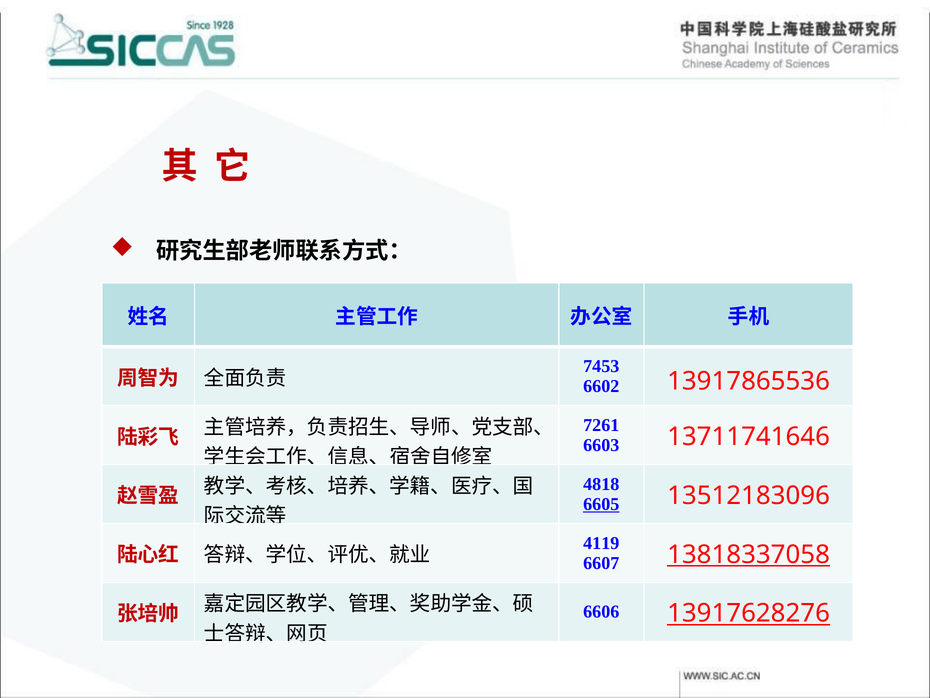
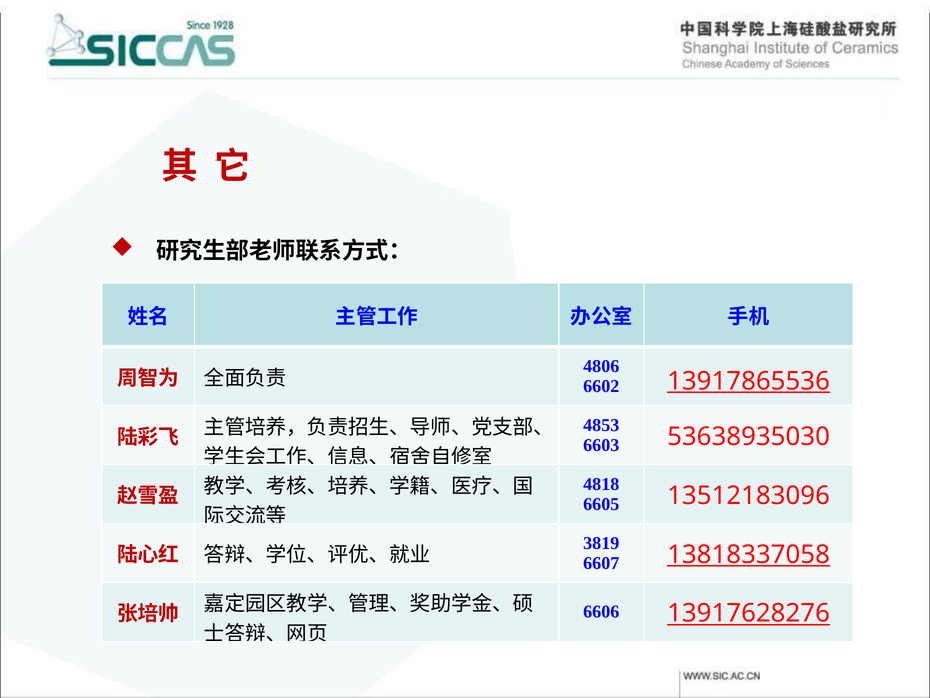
7453: 7453 -> 4806
13917865536 underline: none -> present
7261: 7261 -> 4853
13711741646: 13711741646 -> 53638935030
6605 underline: present -> none
4119: 4119 -> 3819
